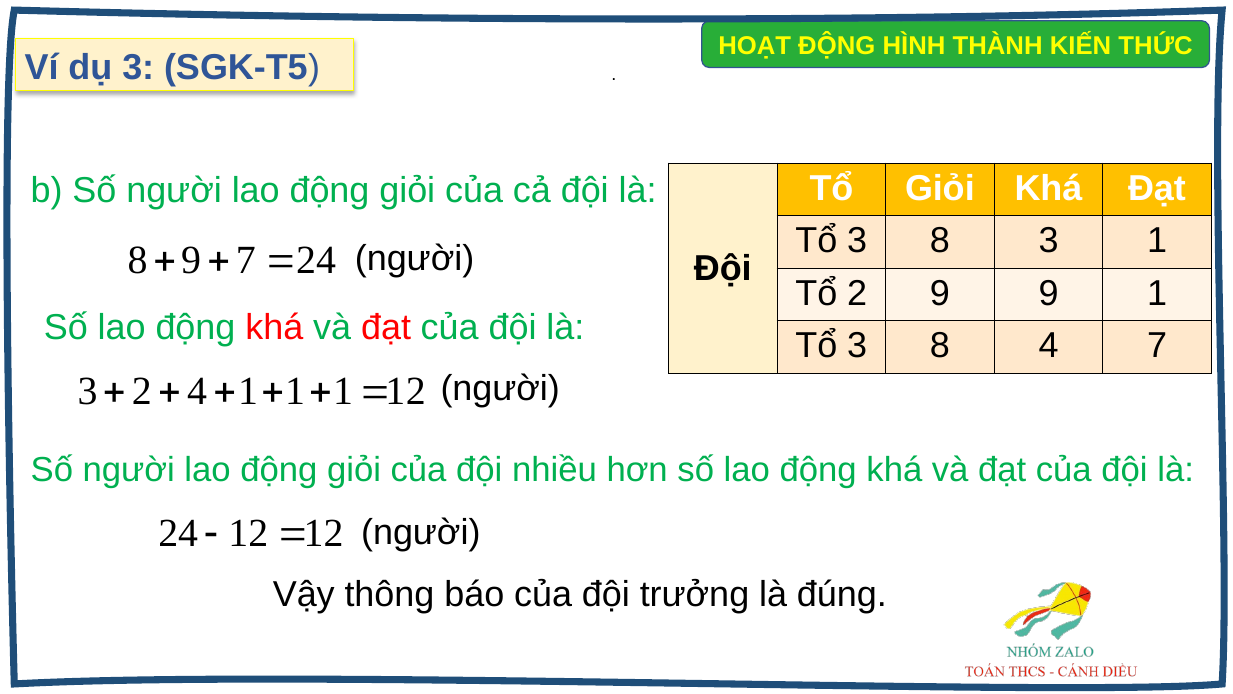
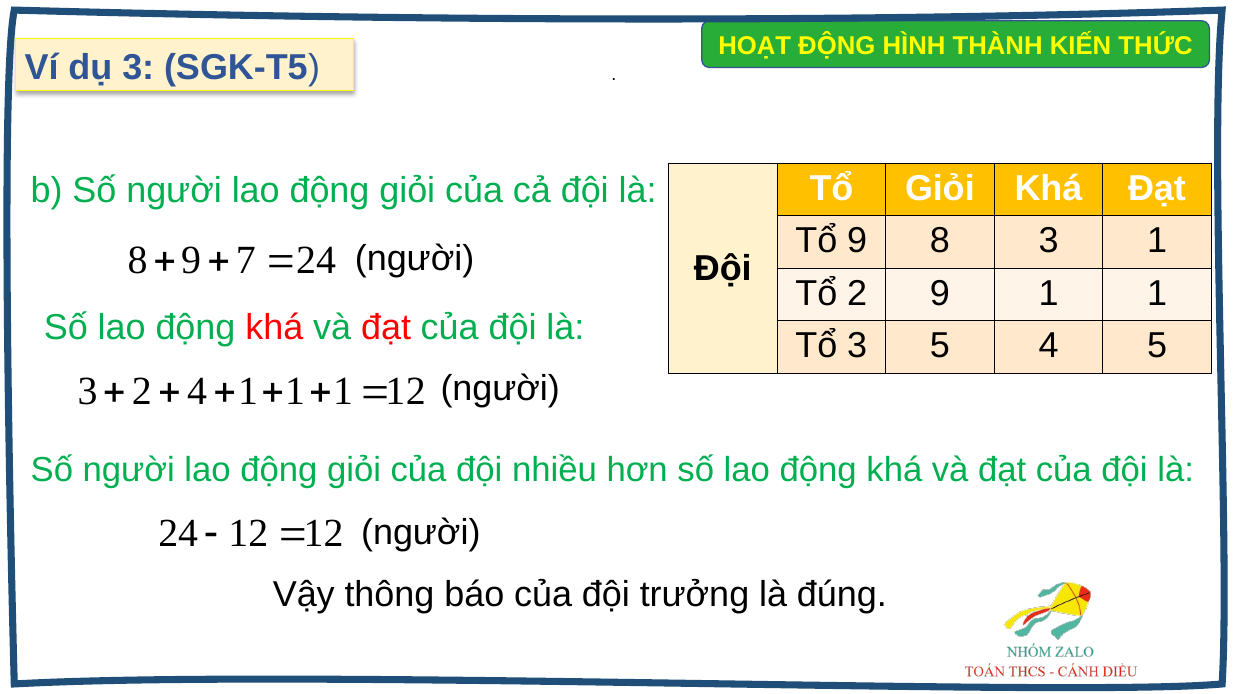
3 at (857, 241): 3 -> 9
9 9: 9 -> 1
8 at (940, 346): 8 -> 5
4 7: 7 -> 5
